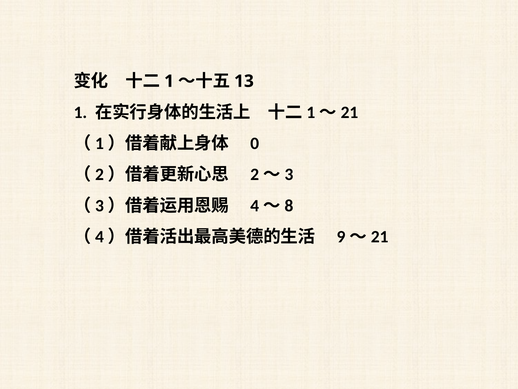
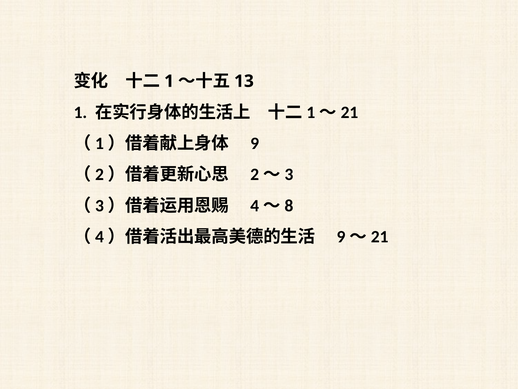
0: 0 -> 9
